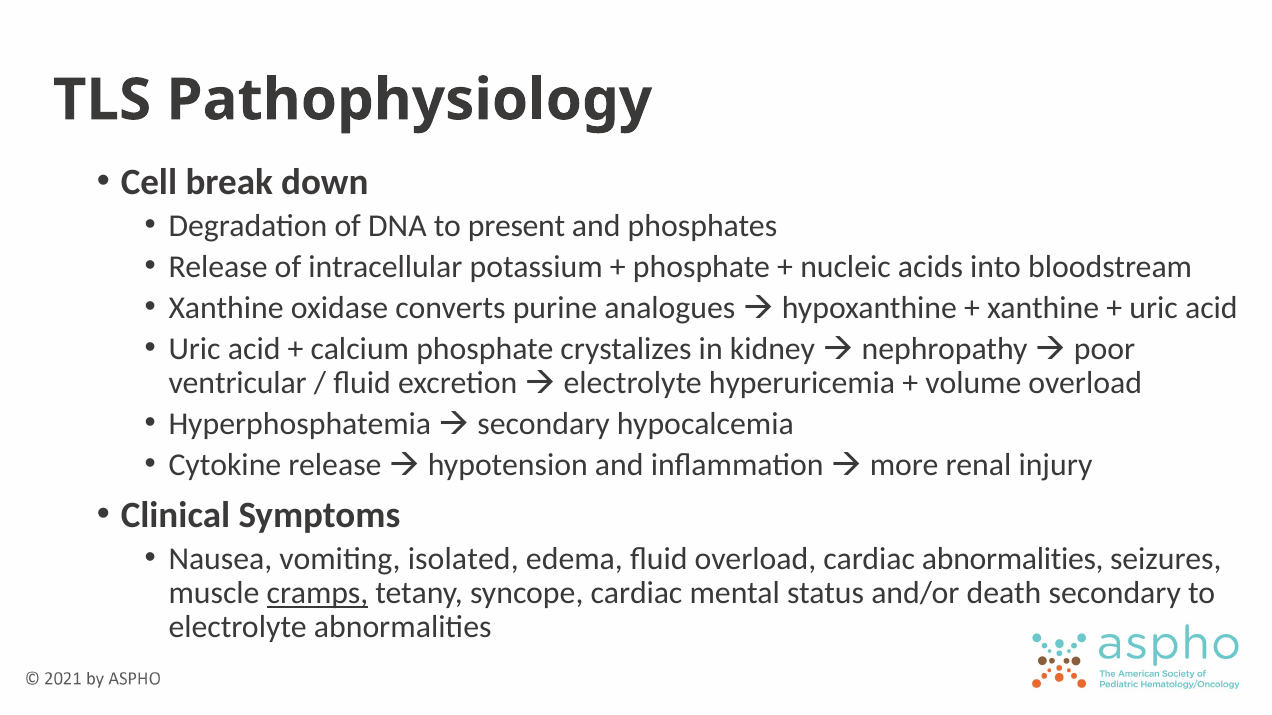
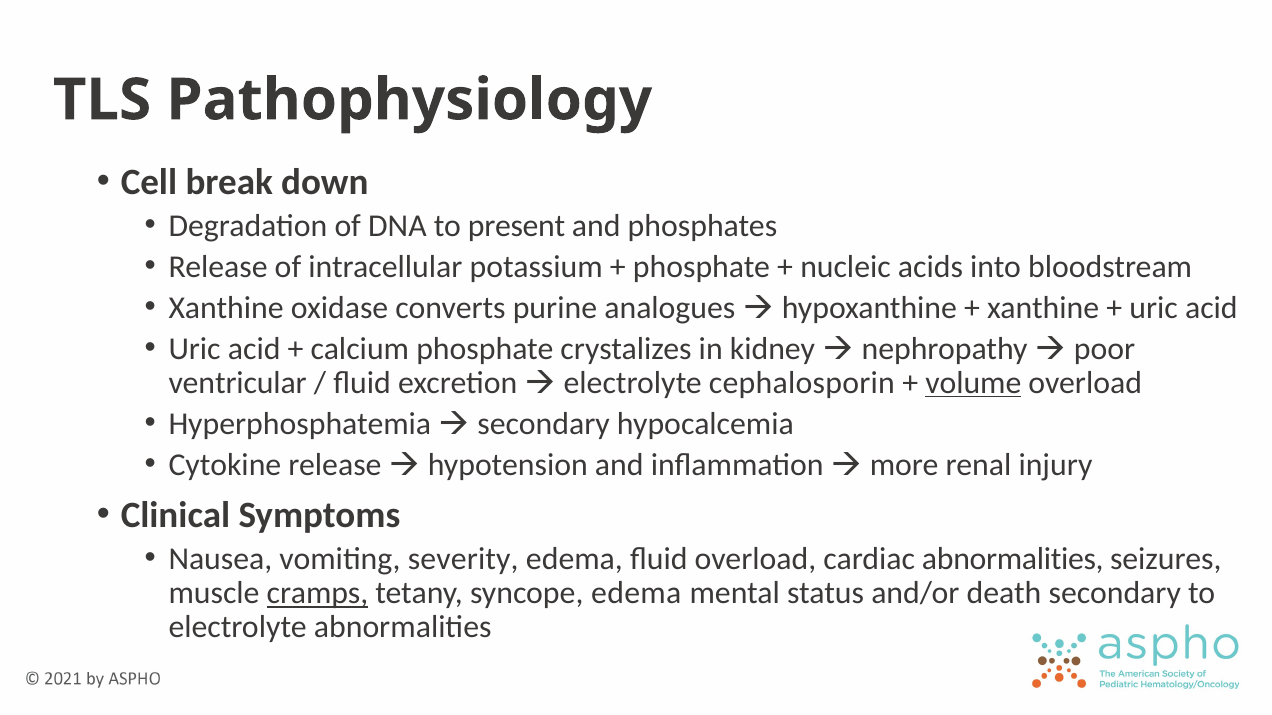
hyperuricemia: hyperuricemia -> cephalosporin
volume underline: none -> present
isolated: isolated -> severity
syncope cardiac: cardiac -> edema
